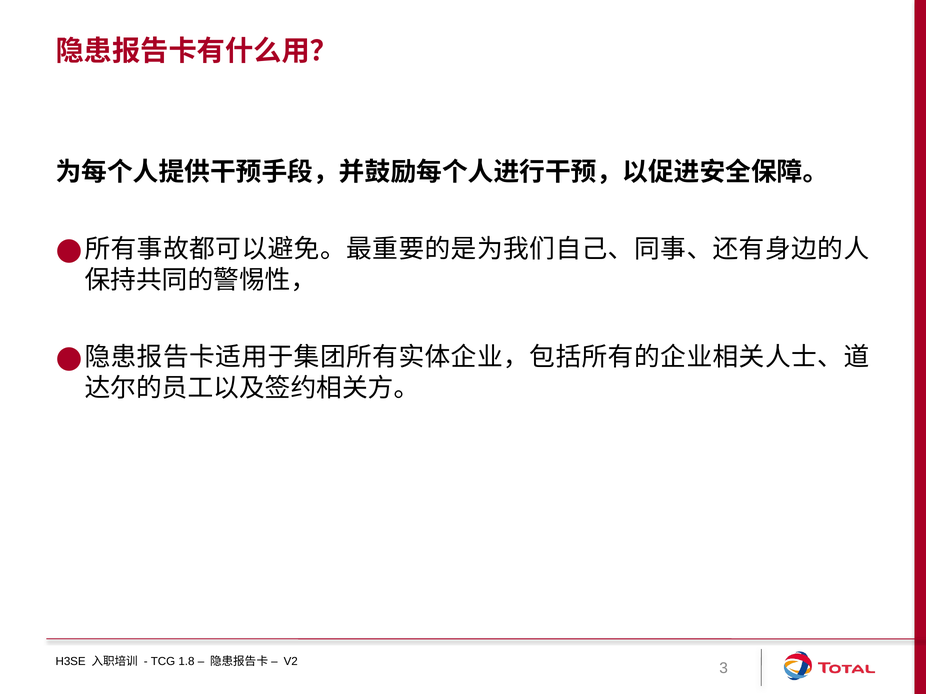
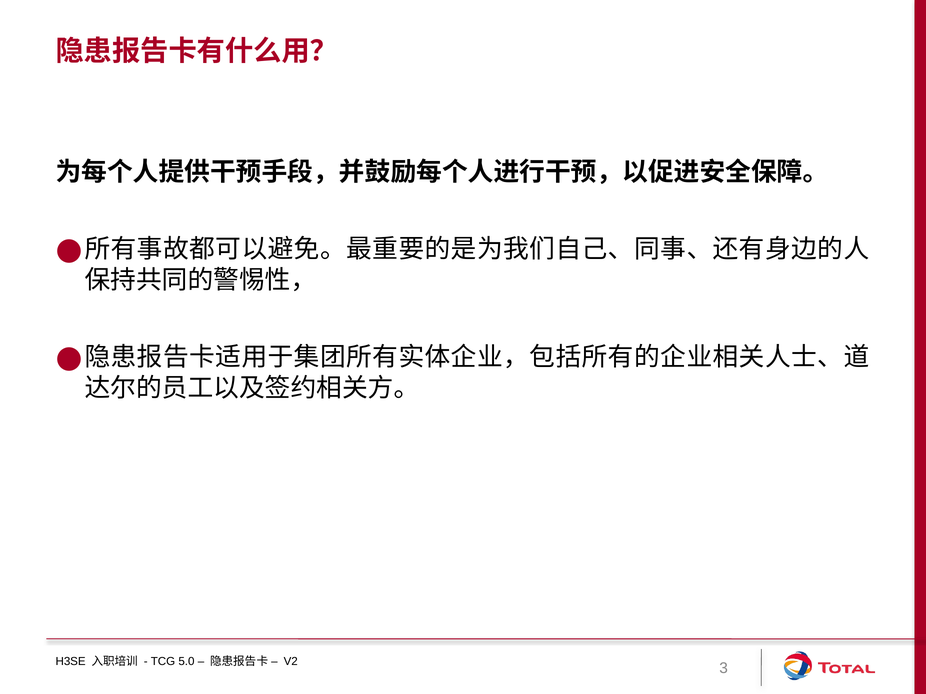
1.8: 1.8 -> 5.0
